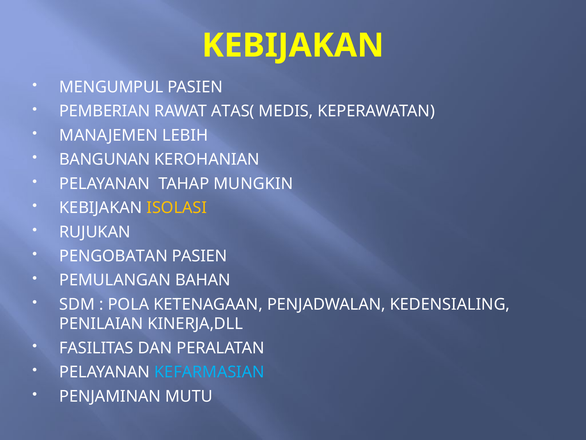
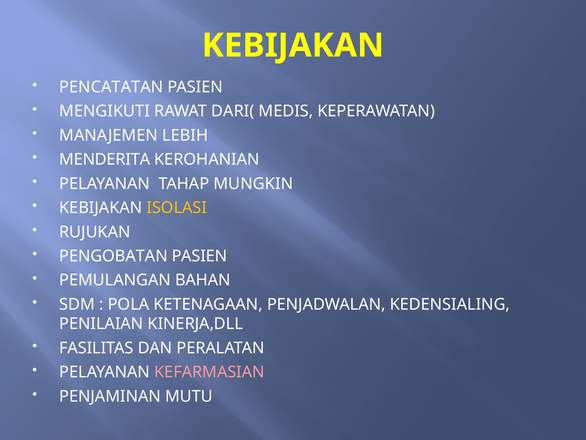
MENGUMPUL: MENGUMPUL -> PENCATATAN
PEMBERIAN: PEMBERIAN -> MENGIKUTI
ATAS(: ATAS( -> DARI(
BANGUNAN: BANGUNAN -> MENDERITA
KEFARMASIAN colour: light blue -> pink
